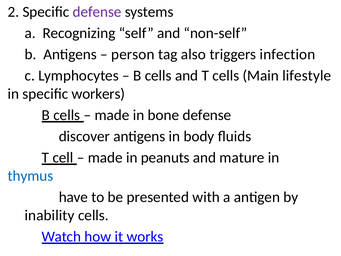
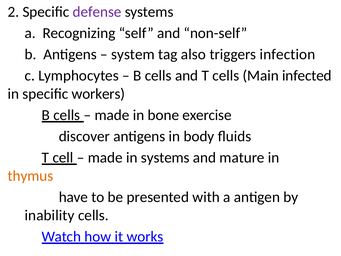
person: person -> system
lifestyle: lifestyle -> infected
bone defense: defense -> exercise
in peanuts: peanuts -> systems
thymus colour: blue -> orange
